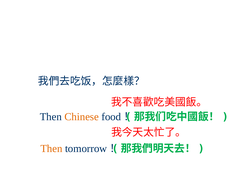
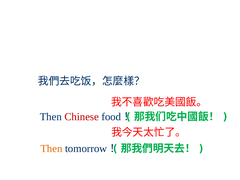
Chinese colour: orange -> red
